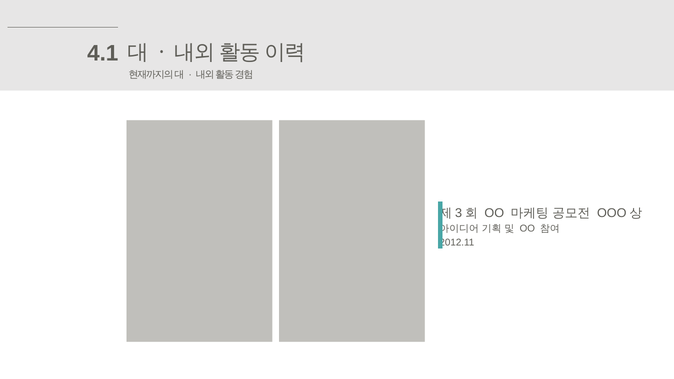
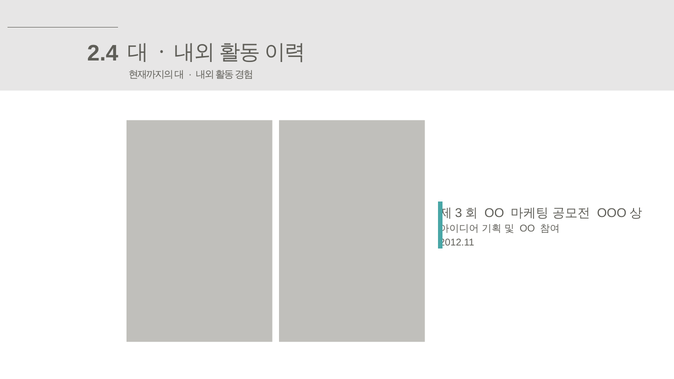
4.1: 4.1 -> 2.4
